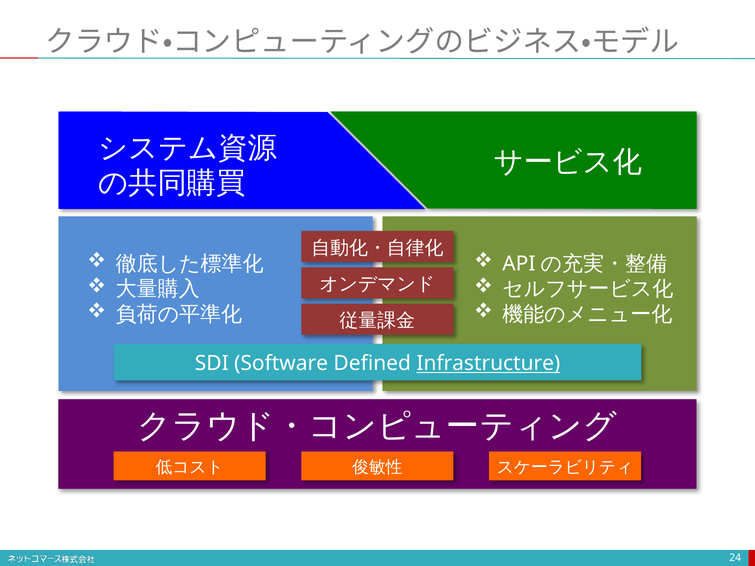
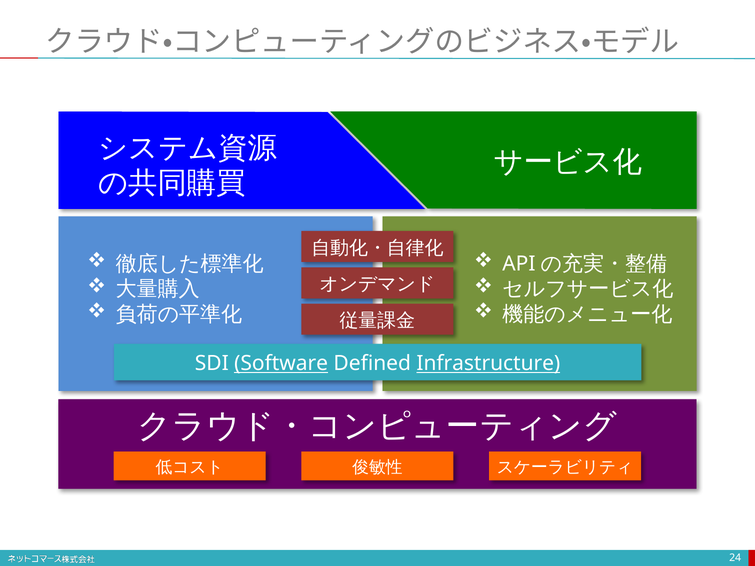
Software underline: none -> present
